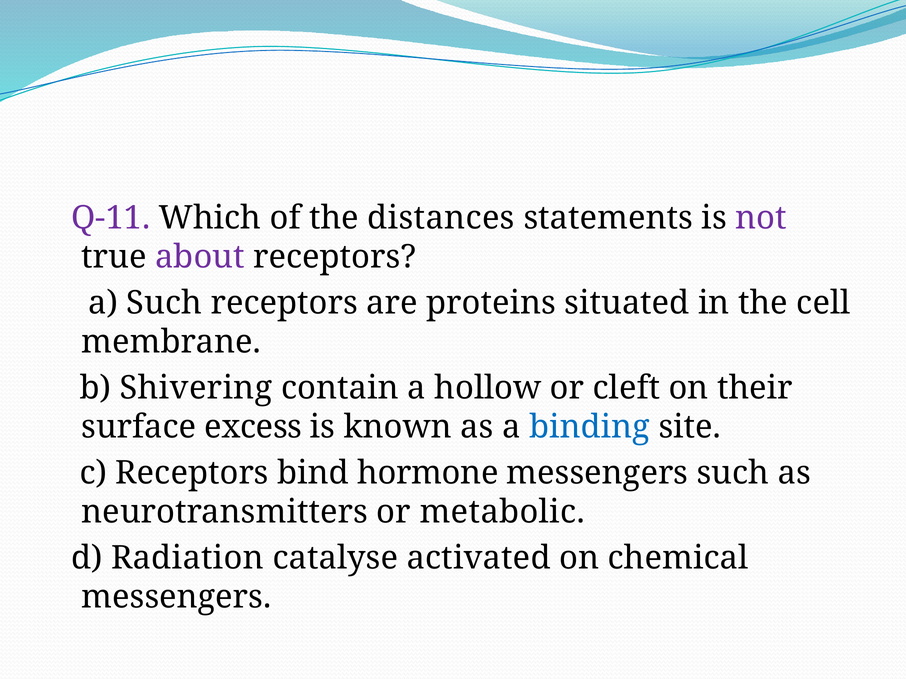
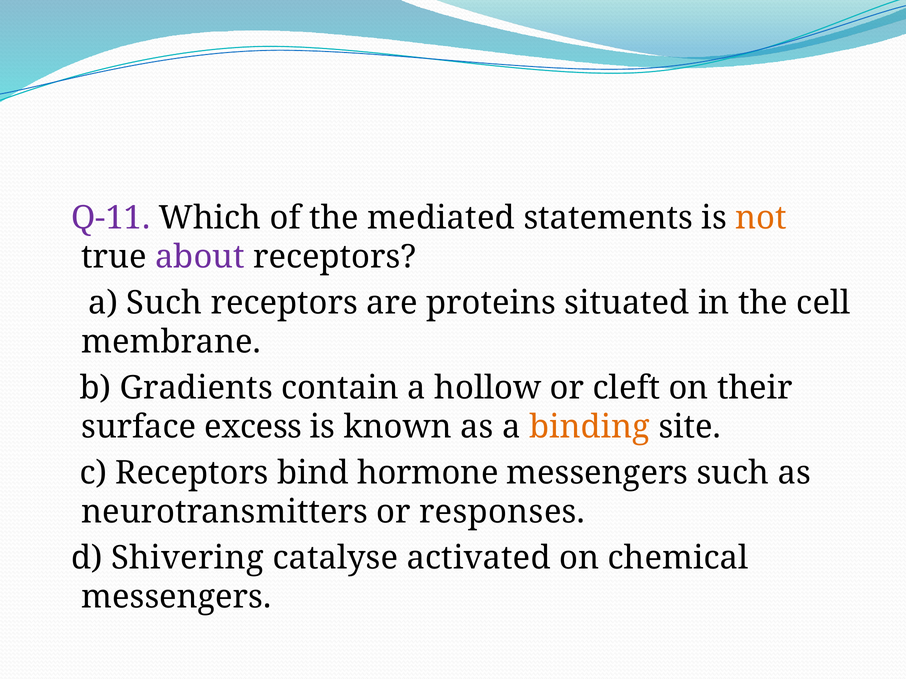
distances: distances -> mediated
not colour: purple -> orange
Shivering: Shivering -> Gradients
binding colour: blue -> orange
metabolic: metabolic -> responses
Radiation: Radiation -> Shivering
